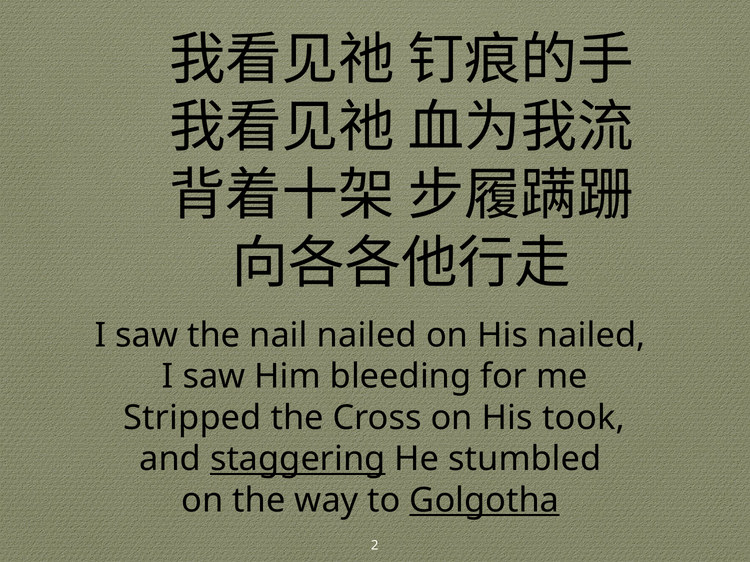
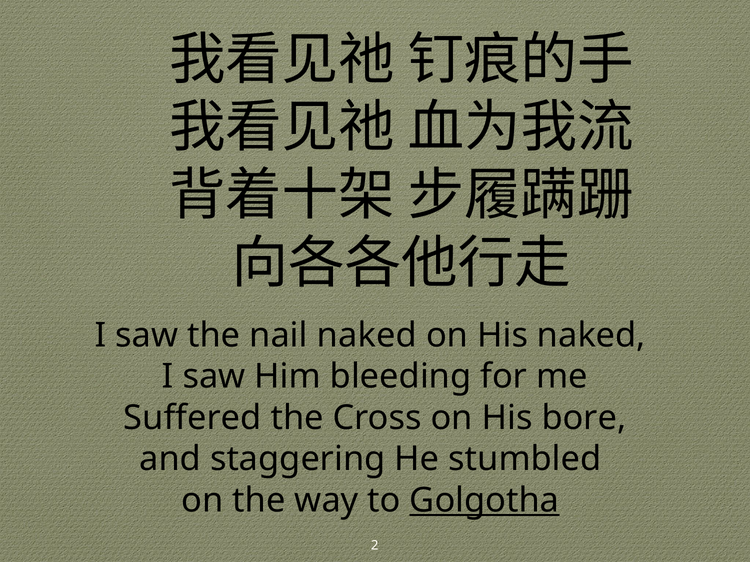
nail nailed: nailed -> naked
His nailed: nailed -> naked
Stripped: Stripped -> Suffered
took: took -> bore
staggering underline: present -> none
